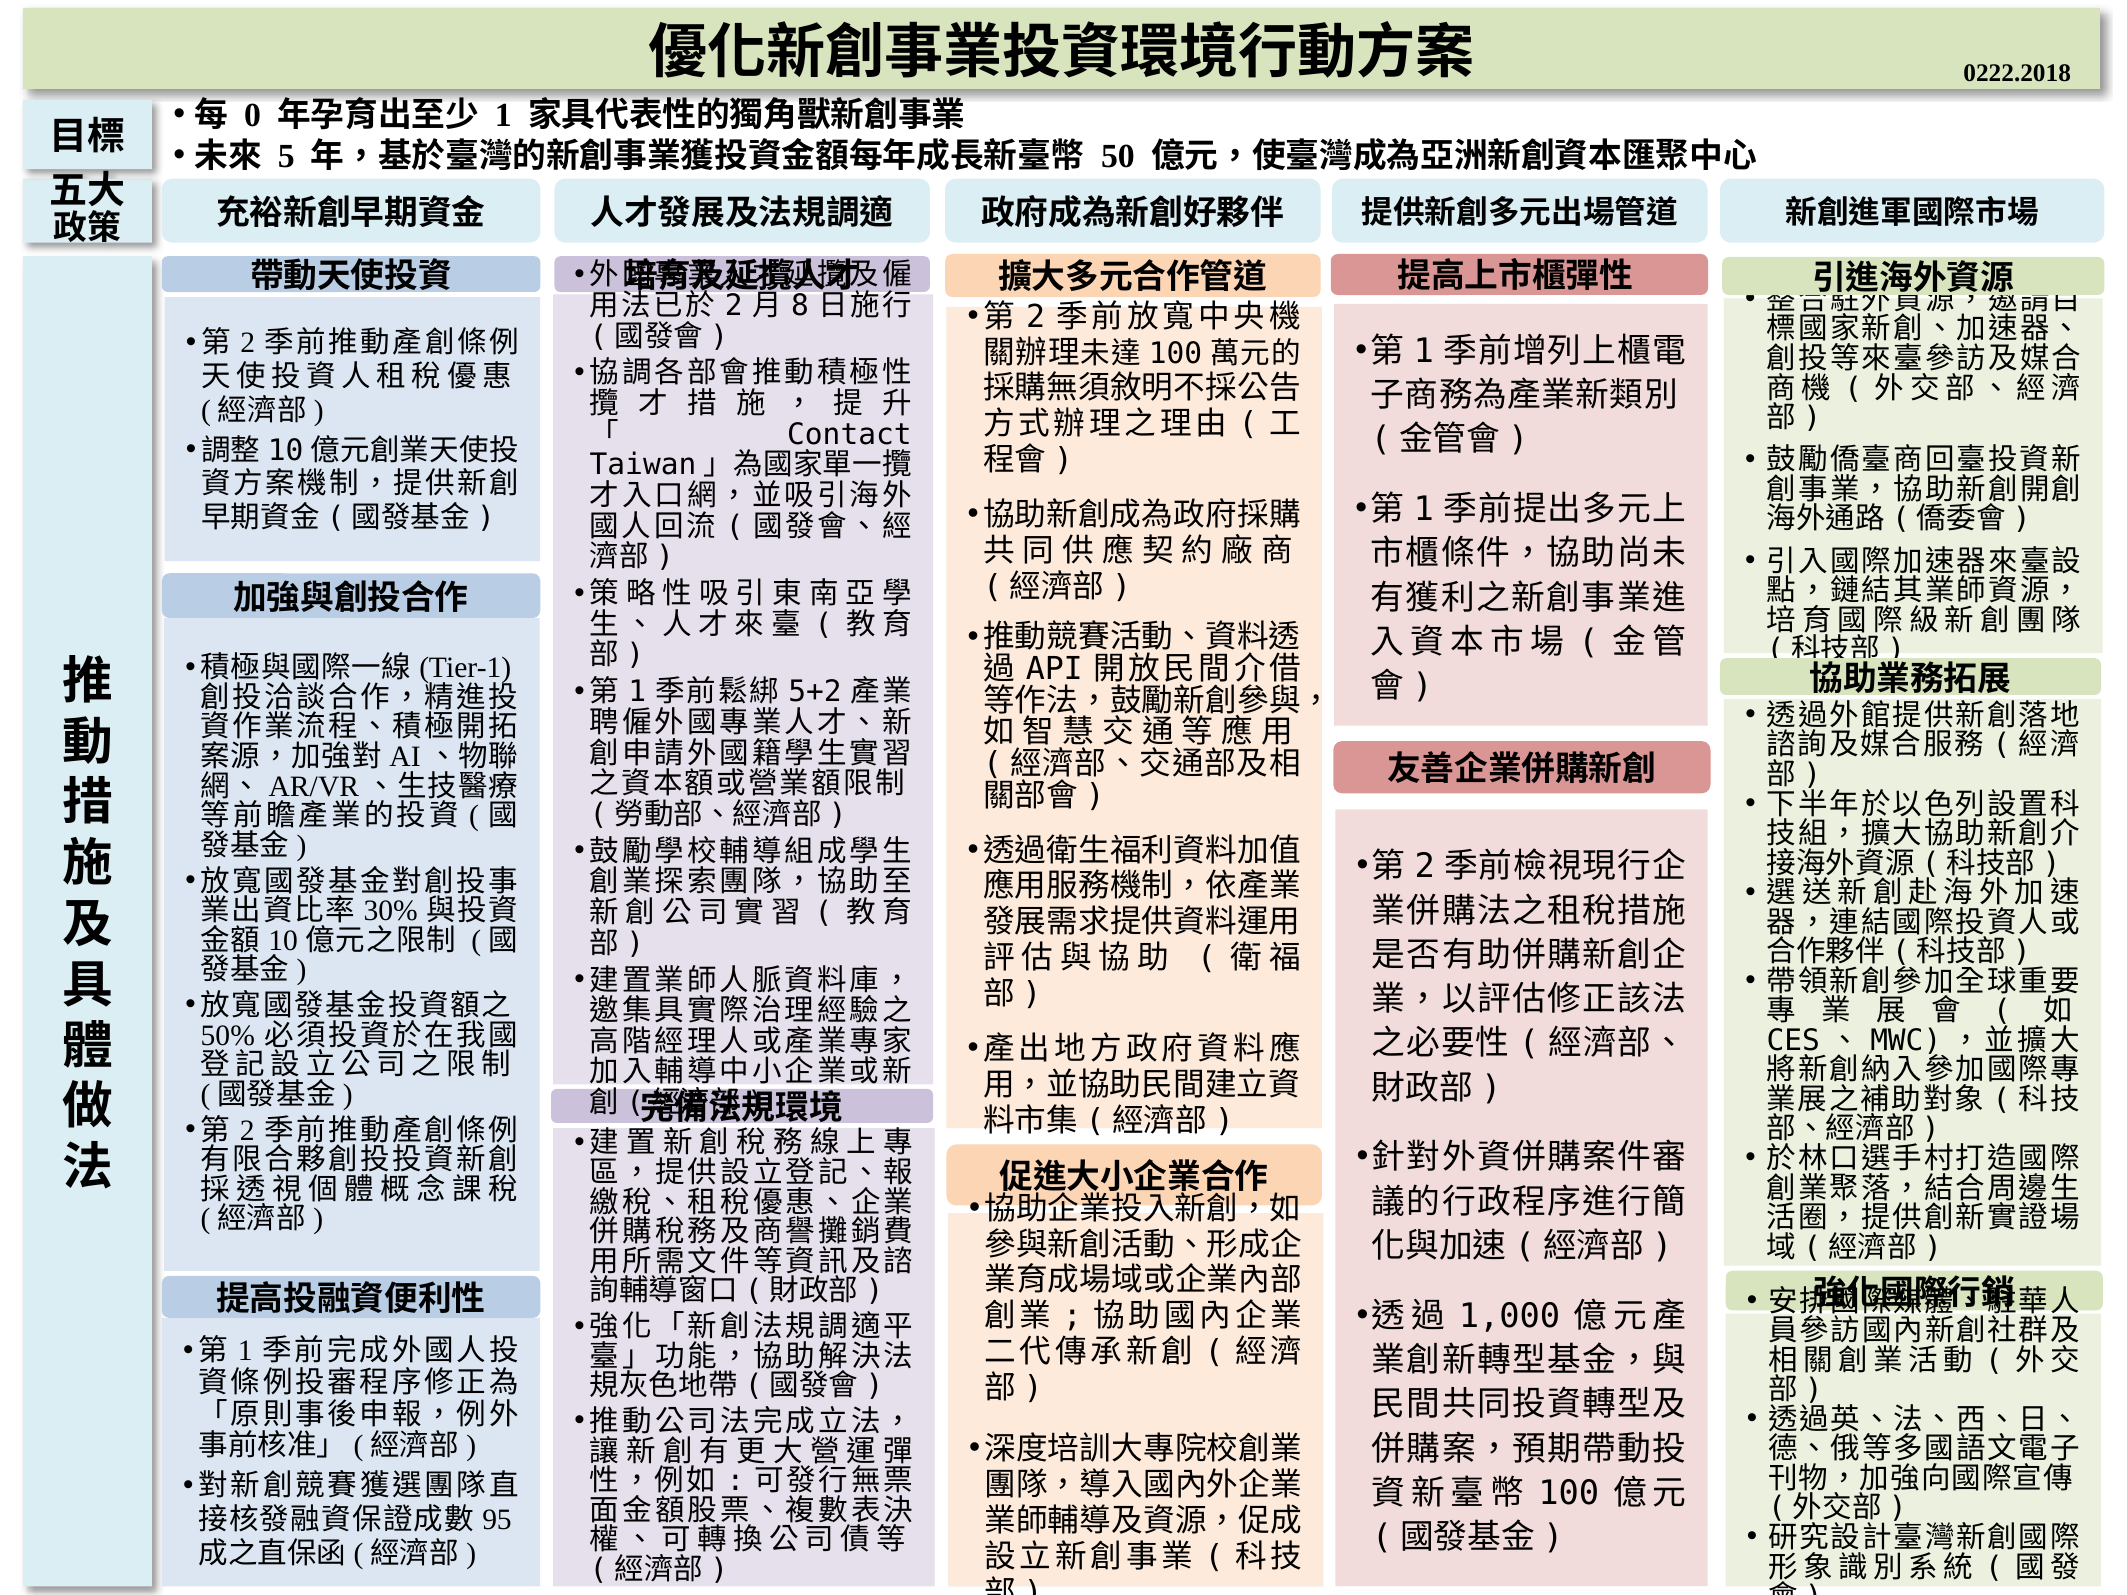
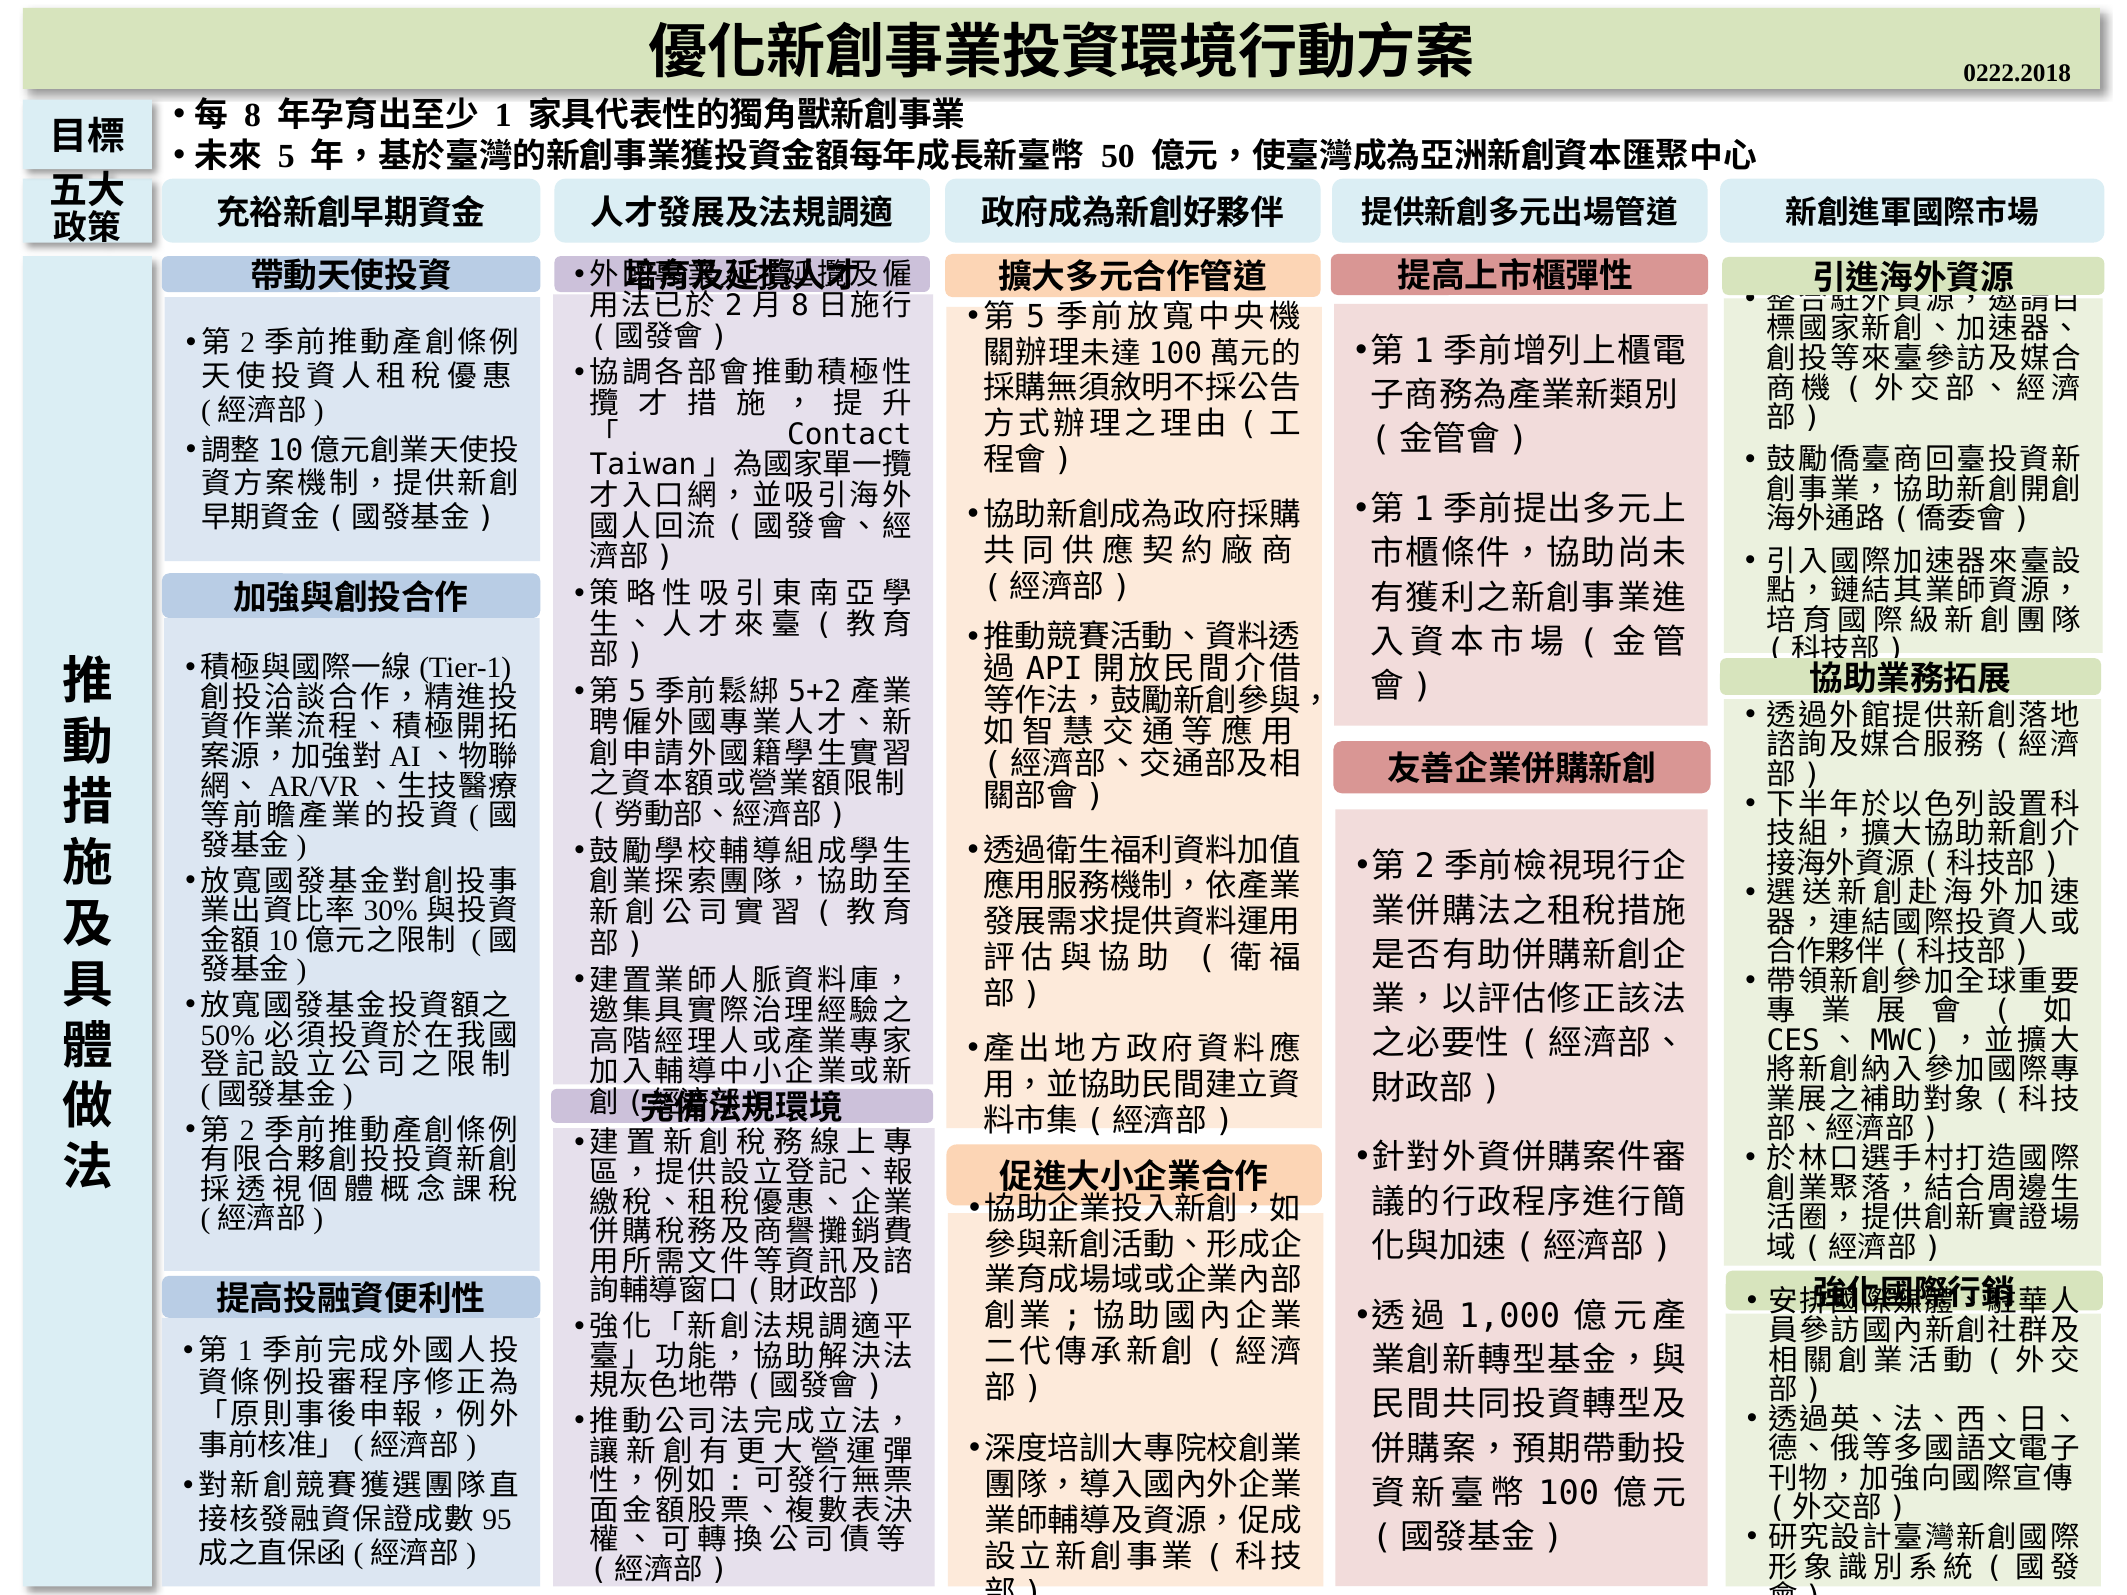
0 at (253, 116): 0 -> 8
2 at (1036, 317): 2 -> 5
1 at (637, 692): 1 -> 5
